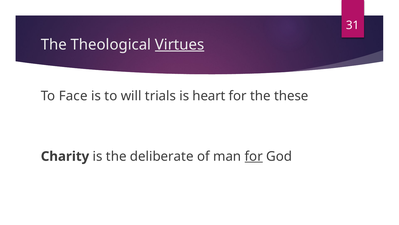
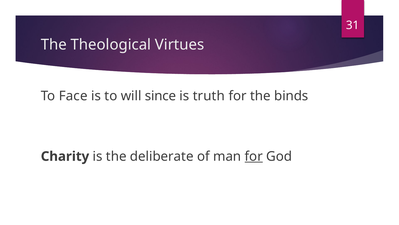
Virtues underline: present -> none
trials: trials -> since
heart: heart -> truth
these: these -> binds
